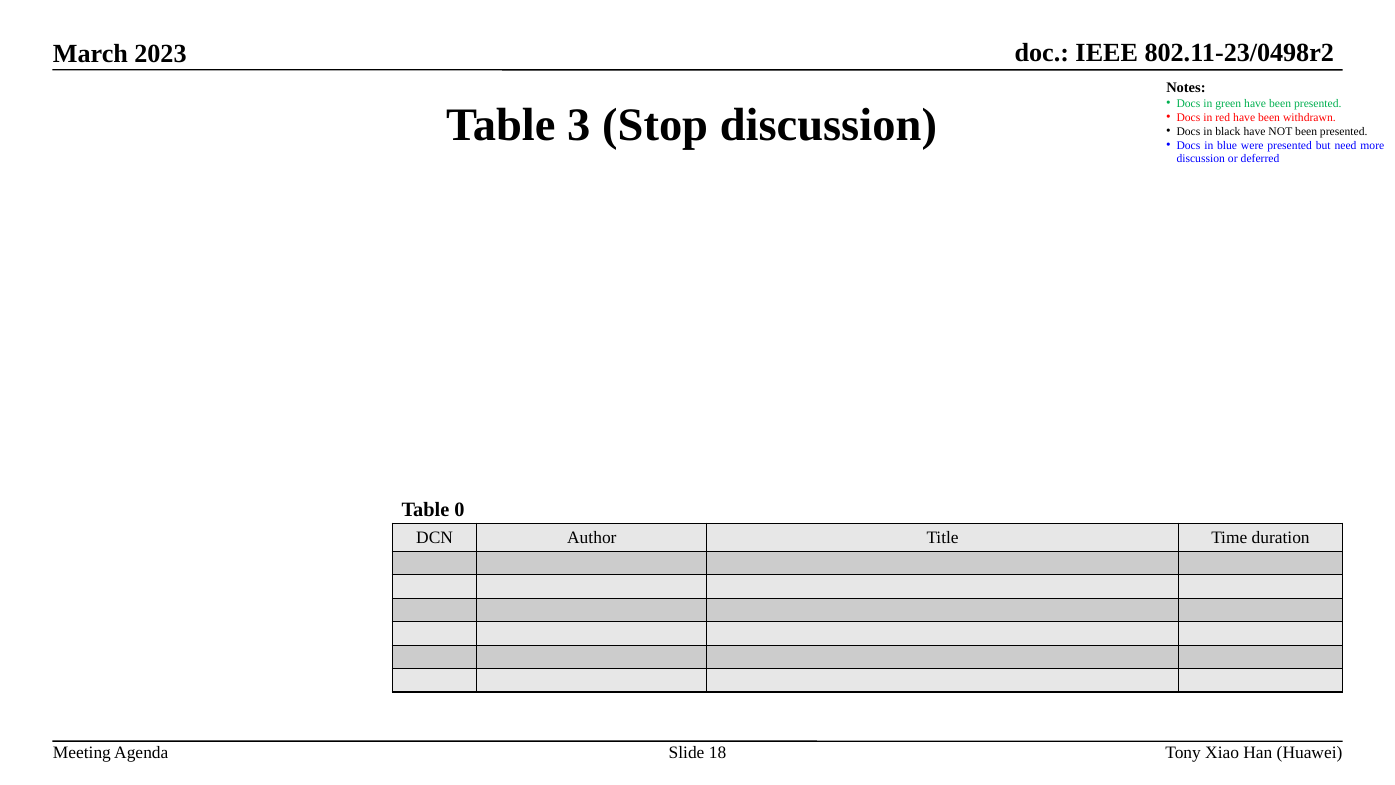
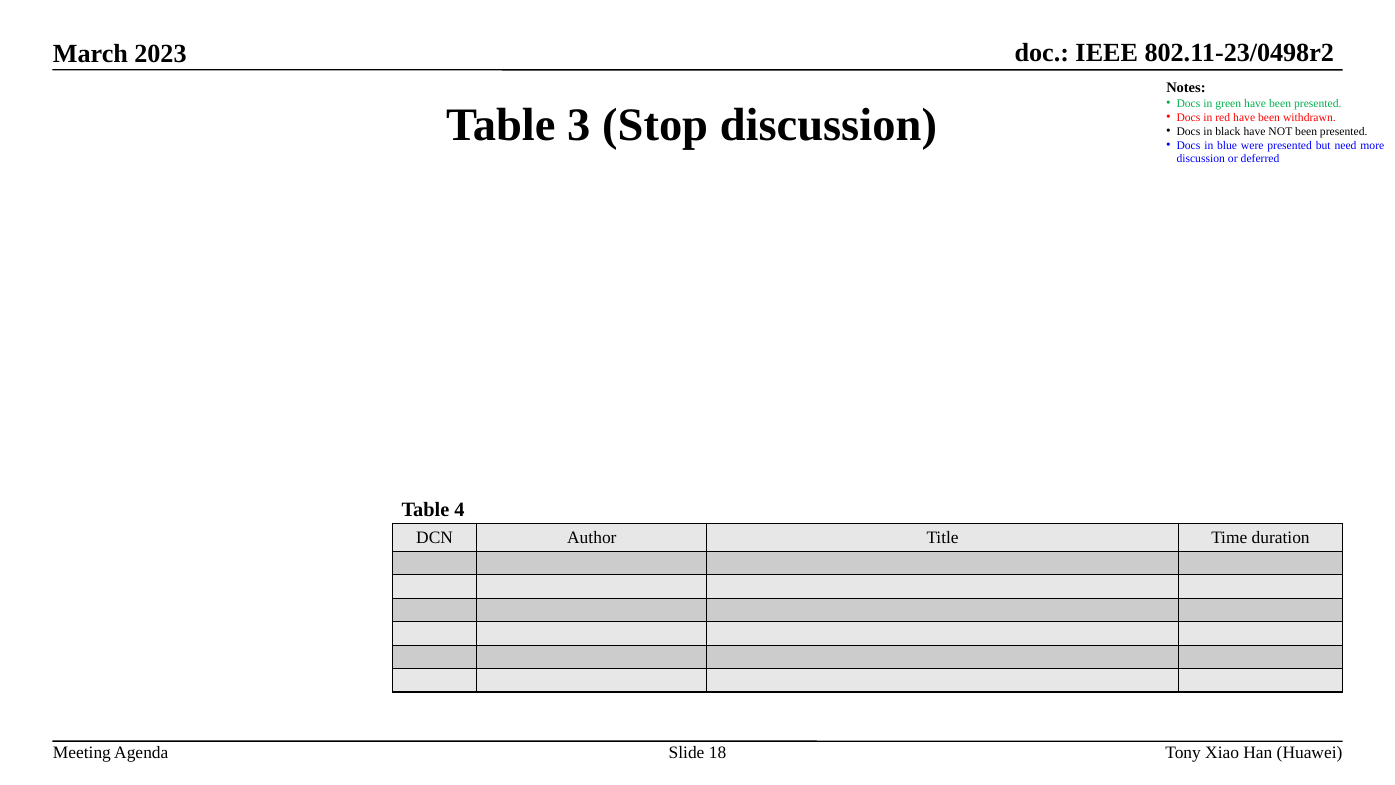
0: 0 -> 4
